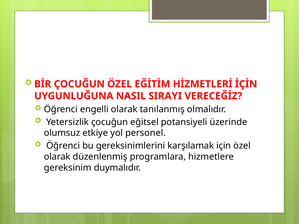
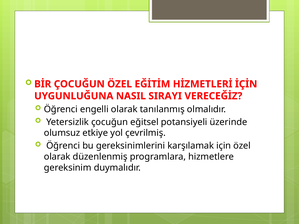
personel: personel -> çevrilmiş
